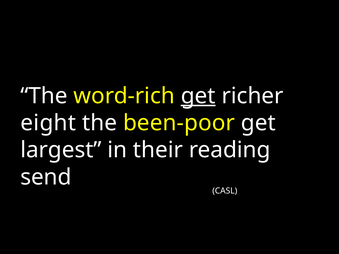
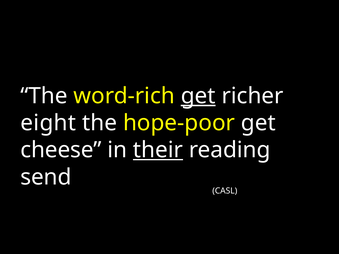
been-poor: been-poor -> hope-poor
largest: largest -> cheese
their underline: none -> present
